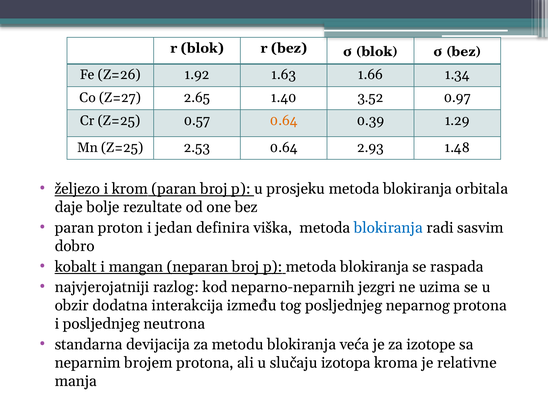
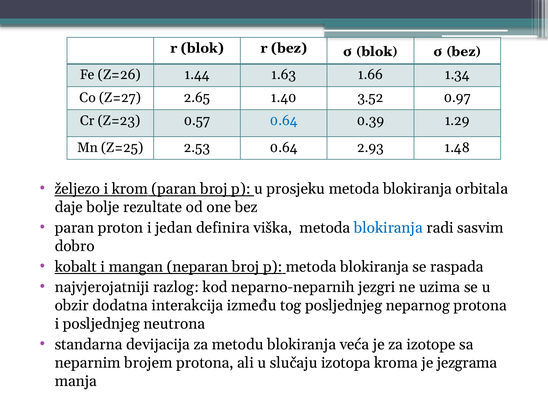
1.92: 1.92 -> 1.44
Cr Z=25: Z=25 -> Z=23
0.64 at (284, 120) colour: orange -> blue
relativne: relativne -> jezgrama
